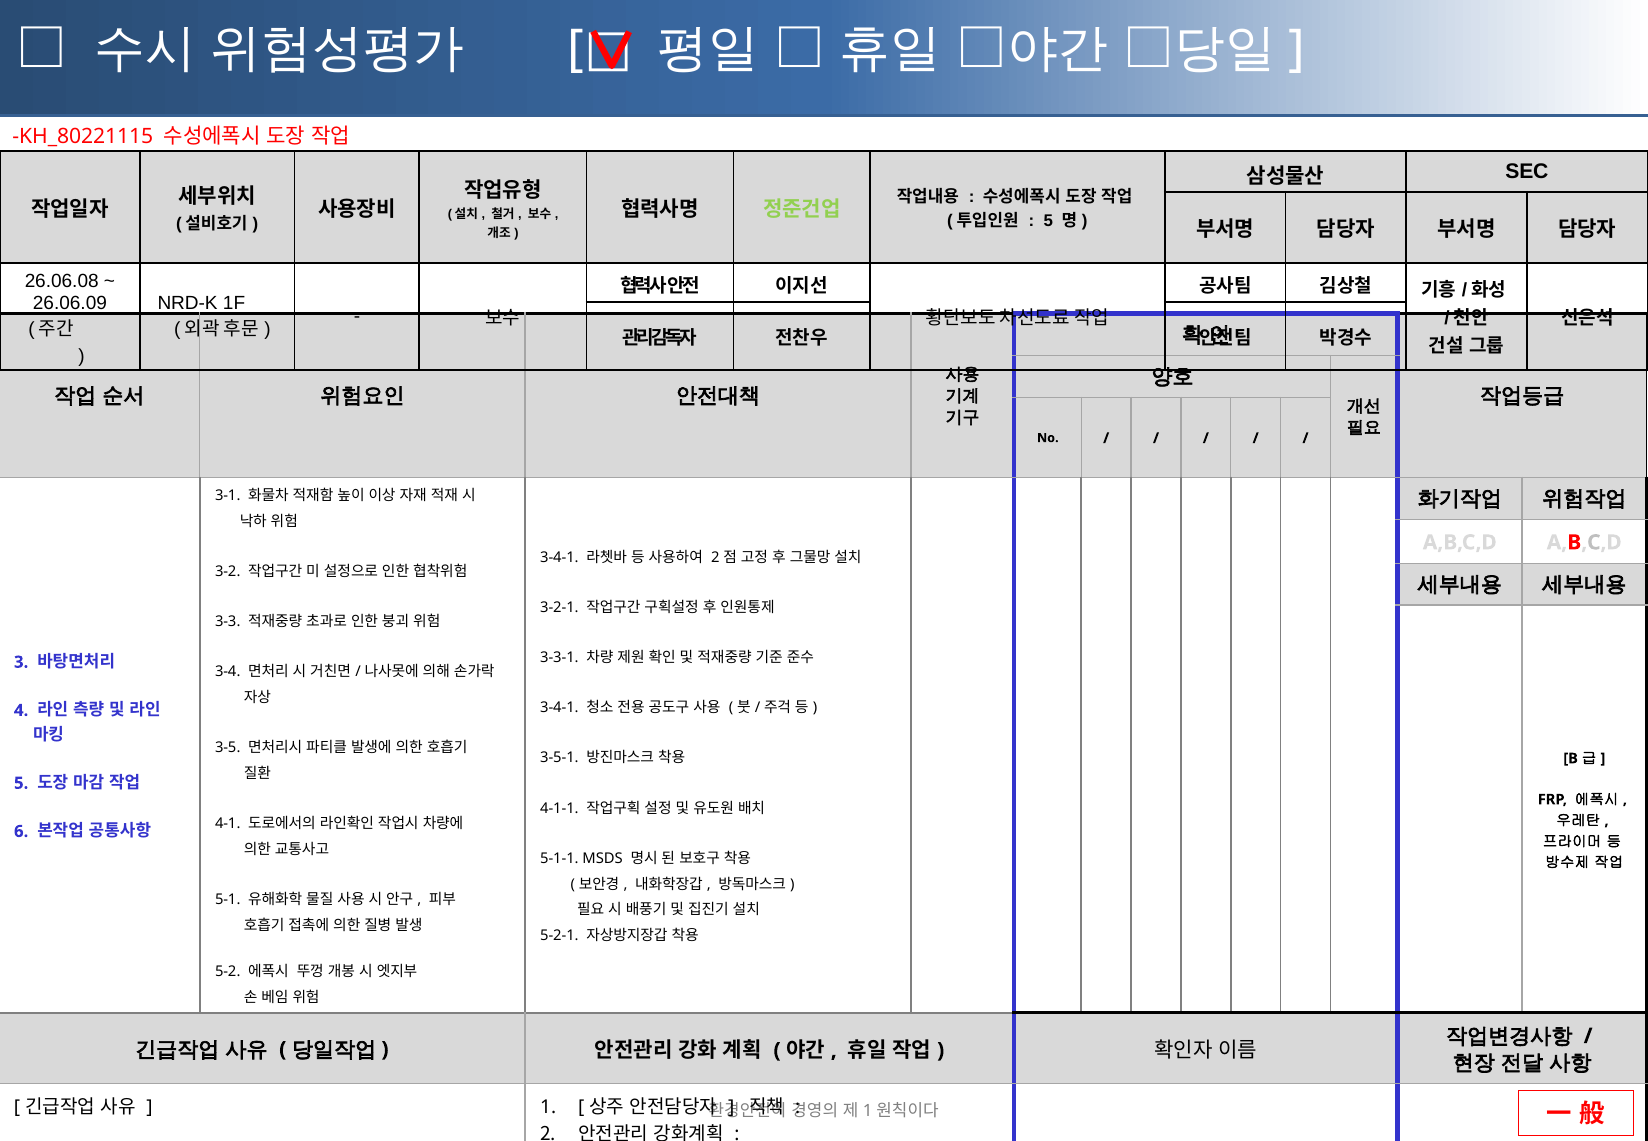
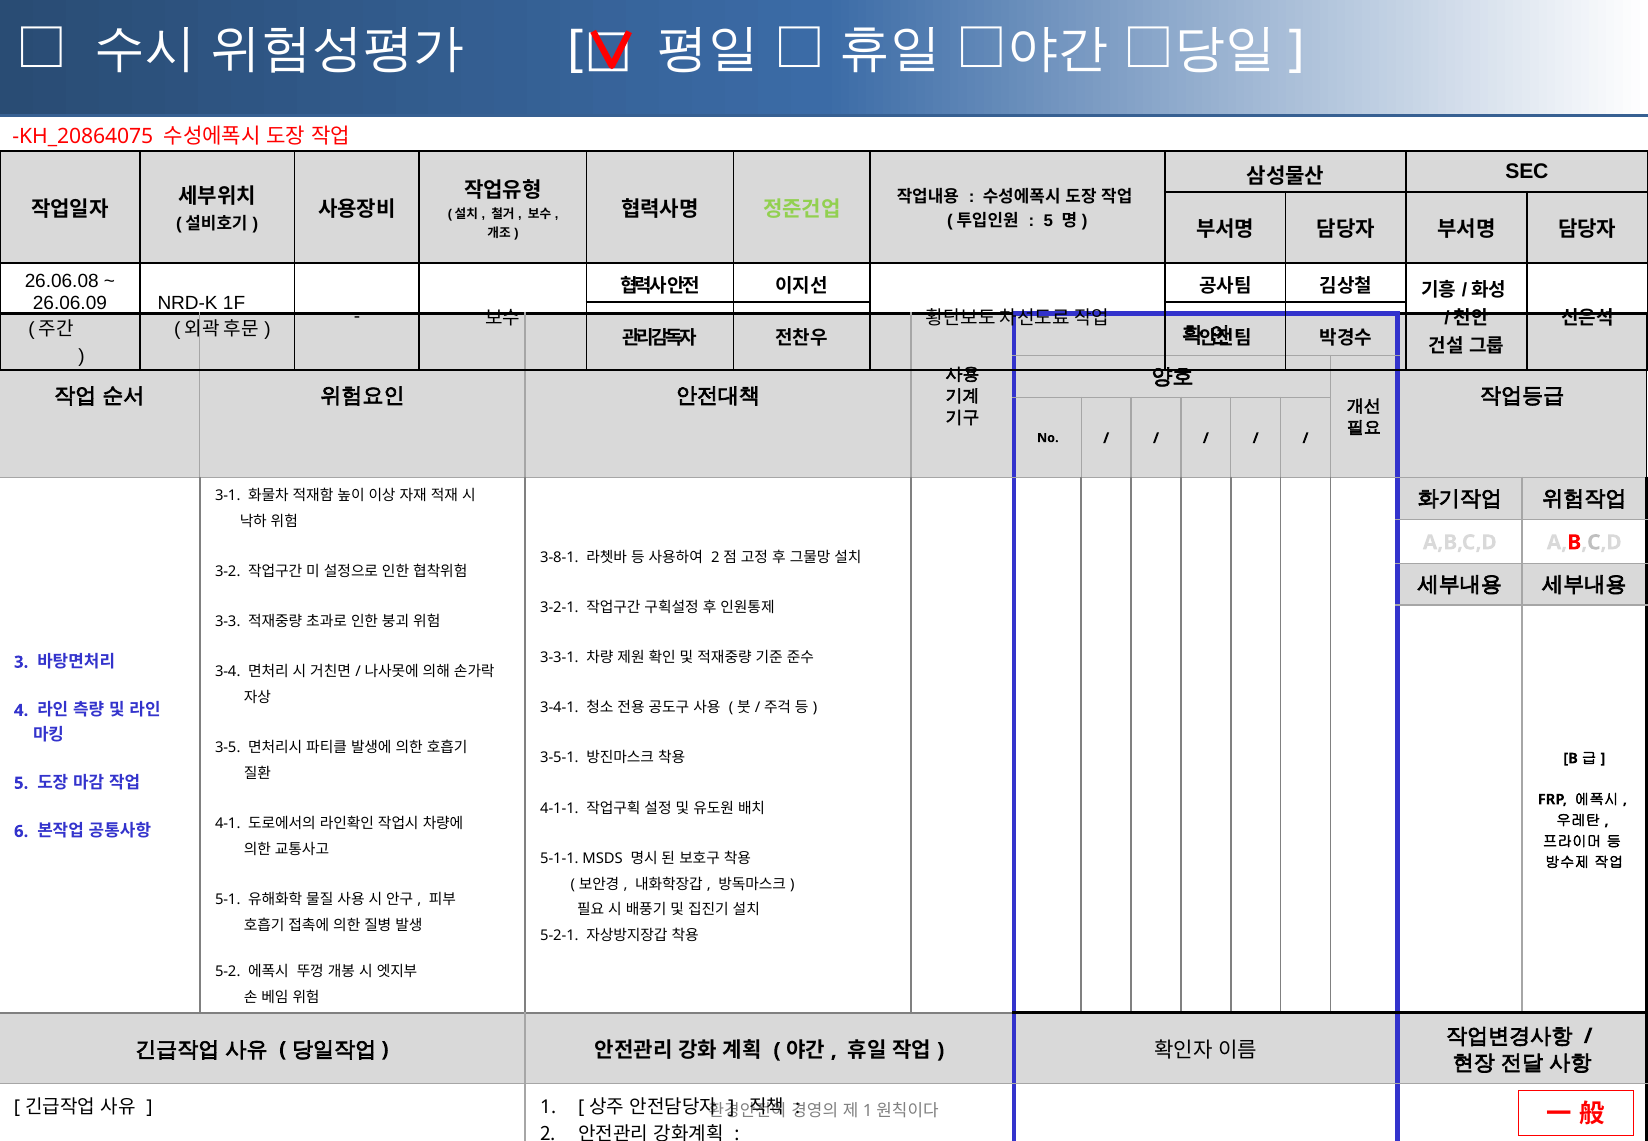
KH_80221115: KH_80221115 -> KH_20864075
3-4-1 at (559, 557): 3-4-1 -> 3-8-1
